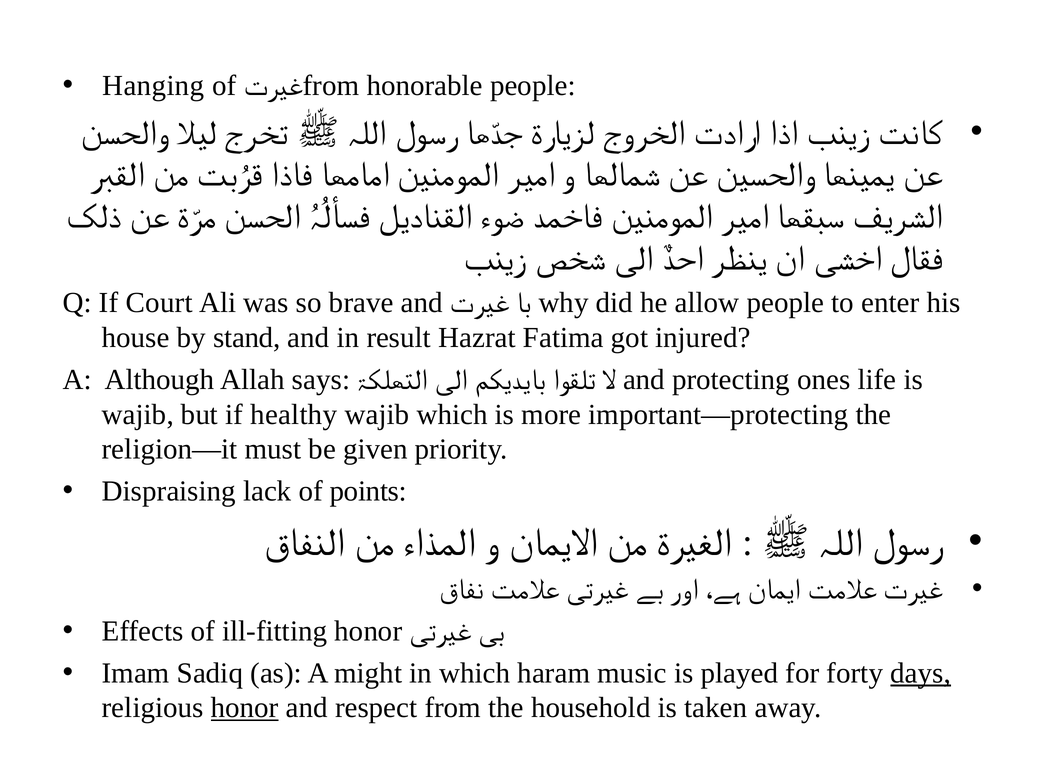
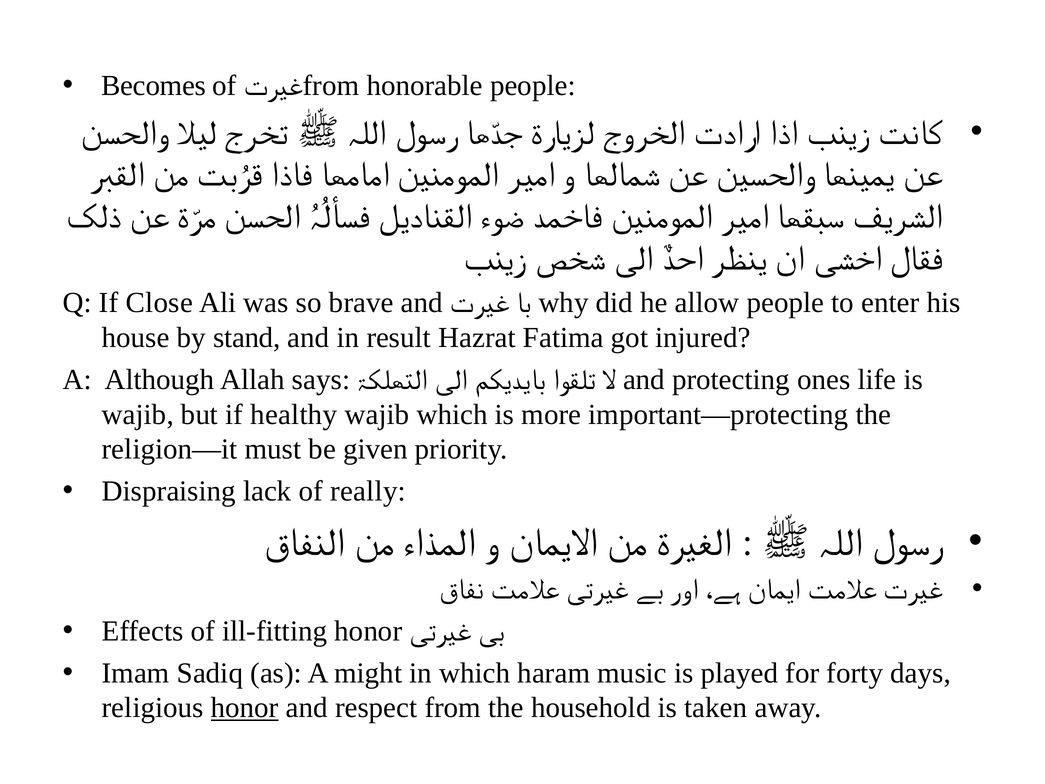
Hanging: Hanging -> Becomes
Court: Court -> Close
points: points -> really
days underline: present -> none
